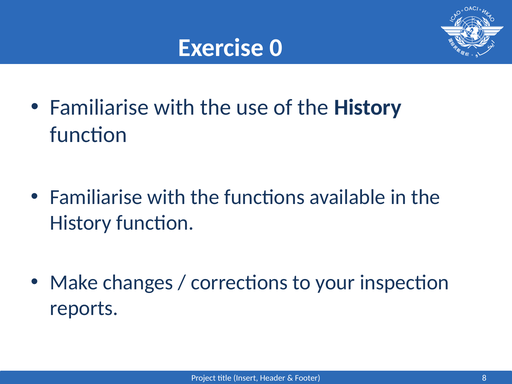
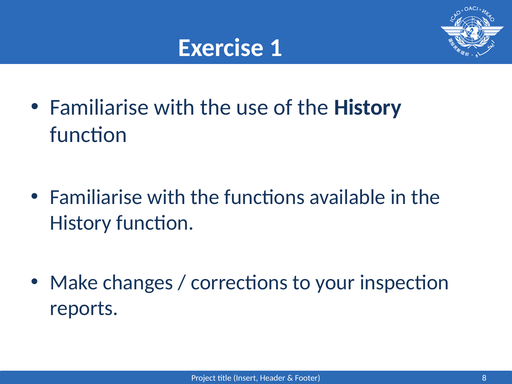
0: 0 -> 1
